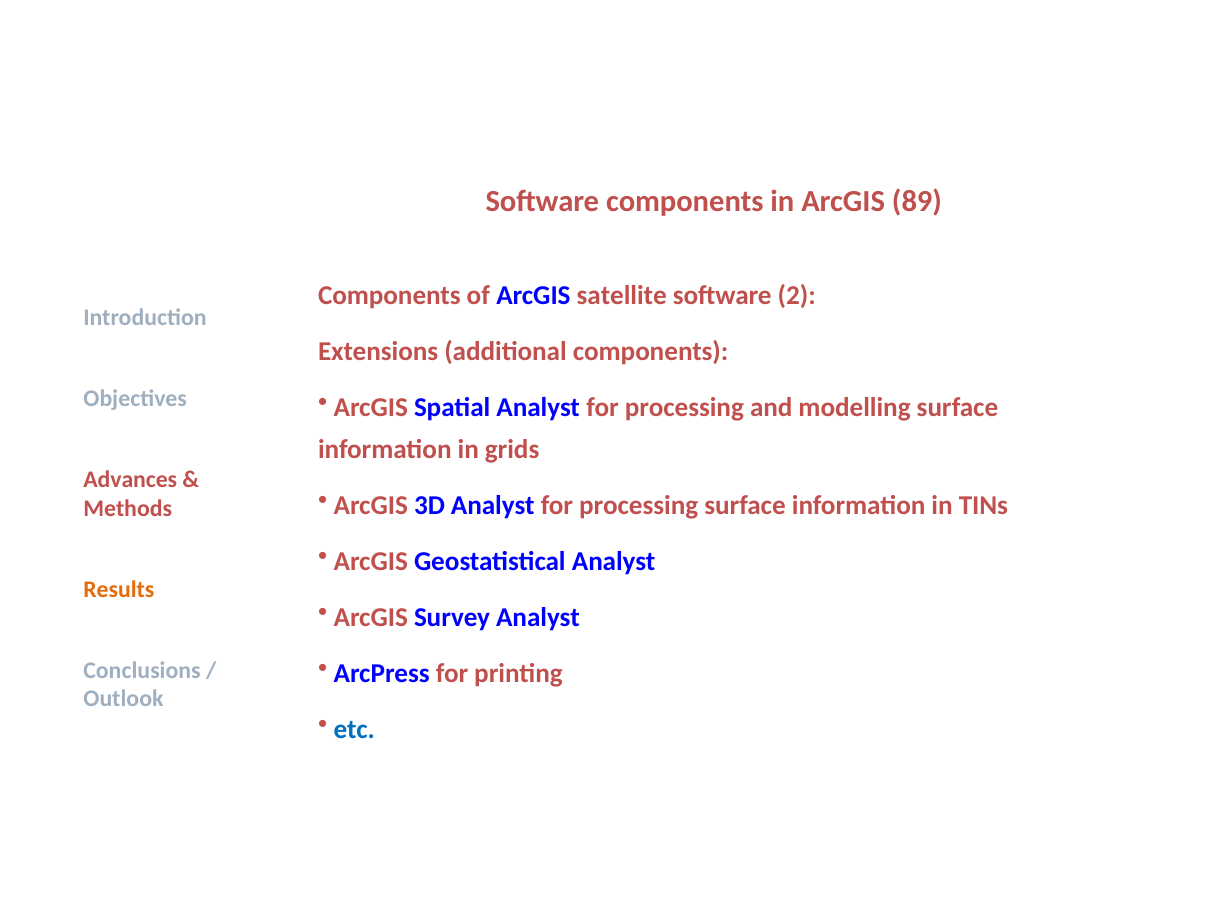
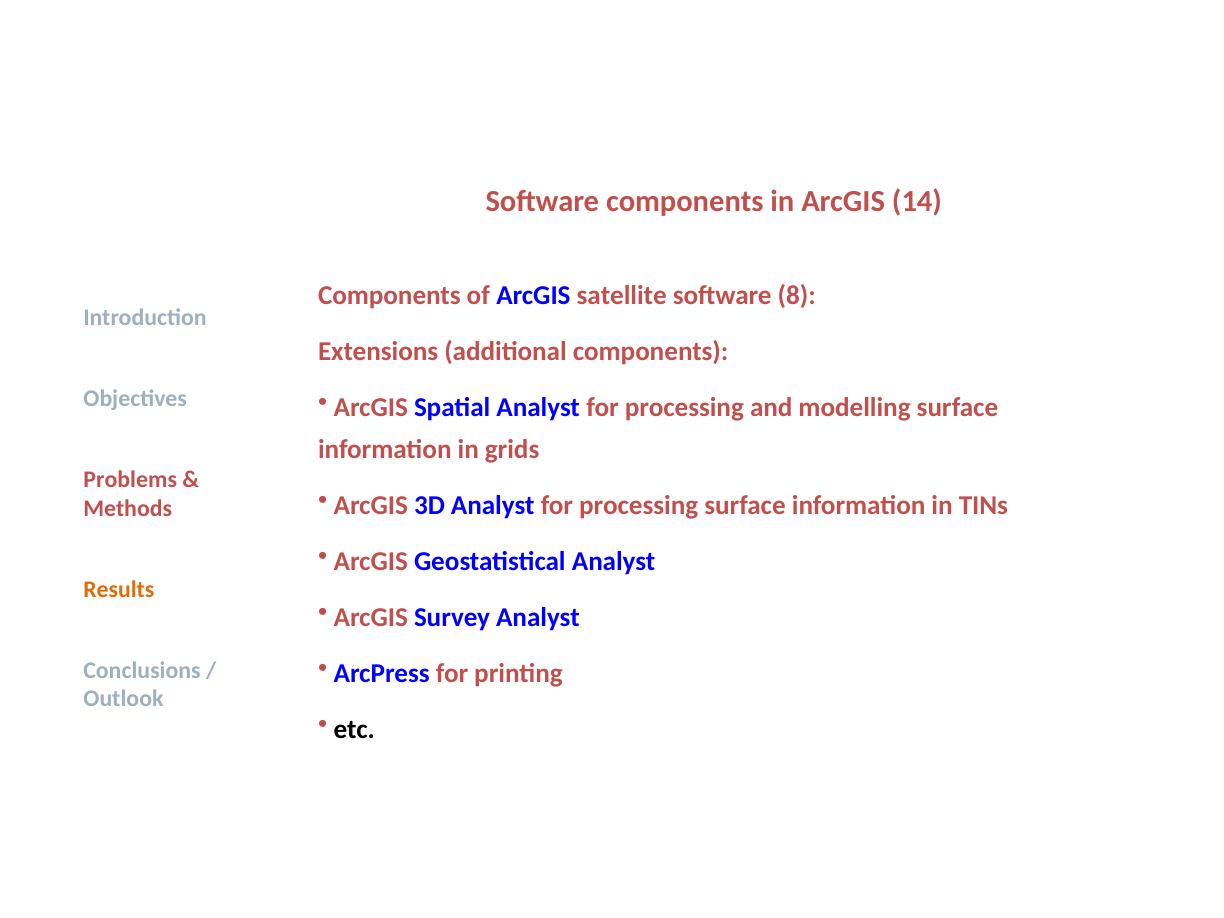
89: 89 -> 14
2: 2 -> 8
Advances: Advances -> Problems
etc colour: blue -> black
